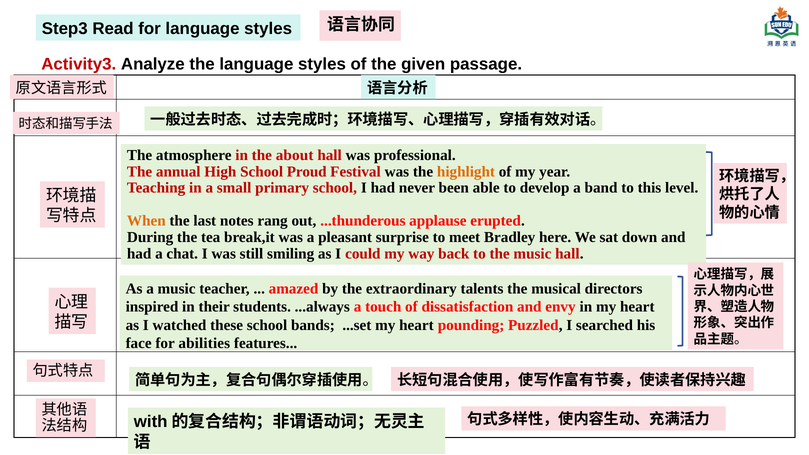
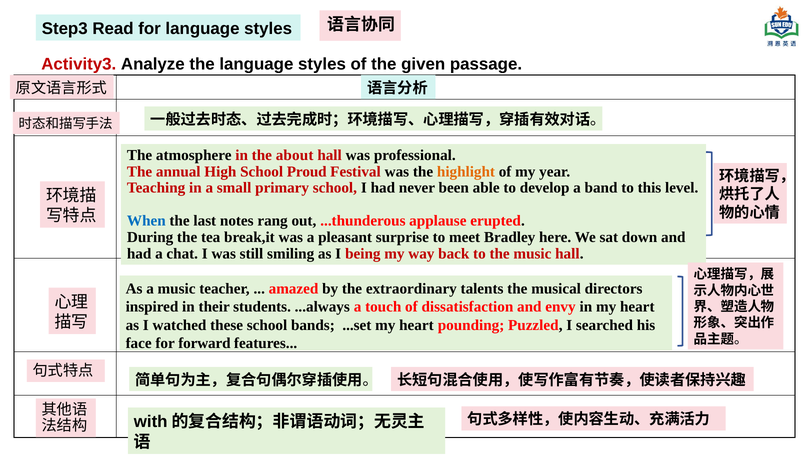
When colour: orange -> blue
could: could -> being
abilities: abilities -> forward
